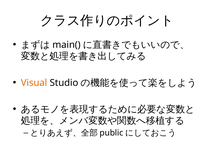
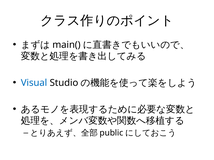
Visual colour: orange -> blue
